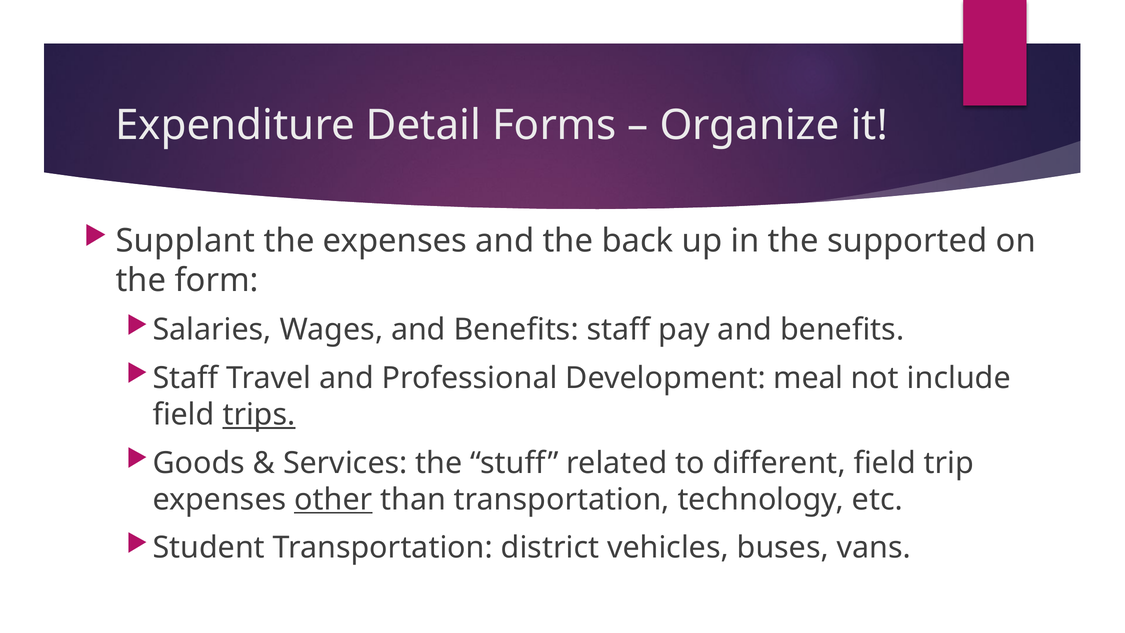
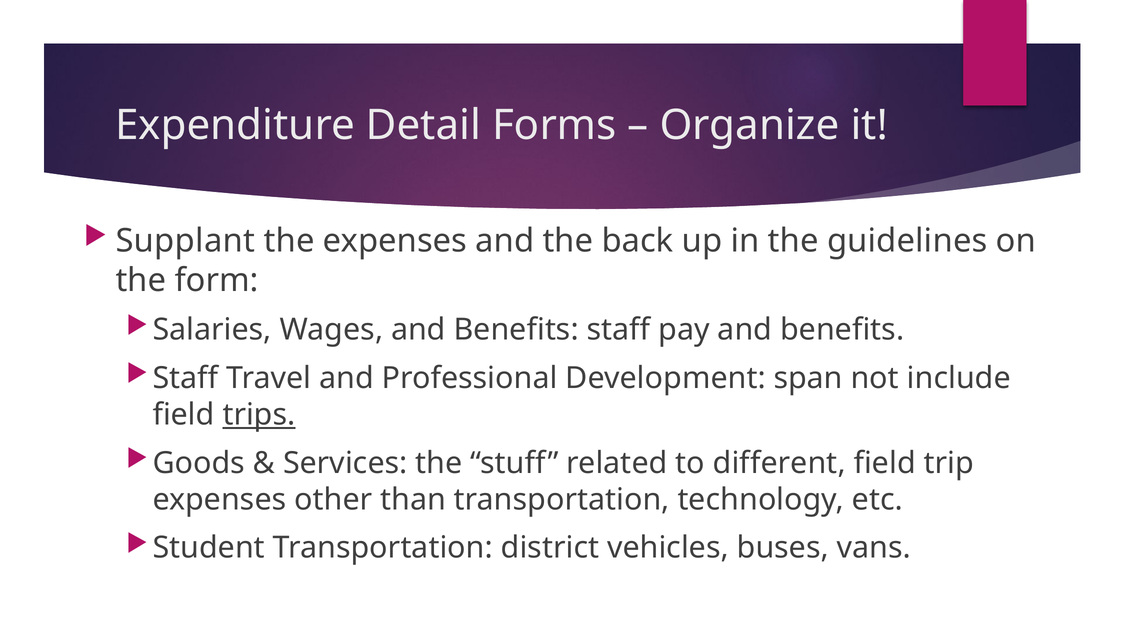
supported: supported -> guidelines
meal: meal -> span
other underline: present -> none
